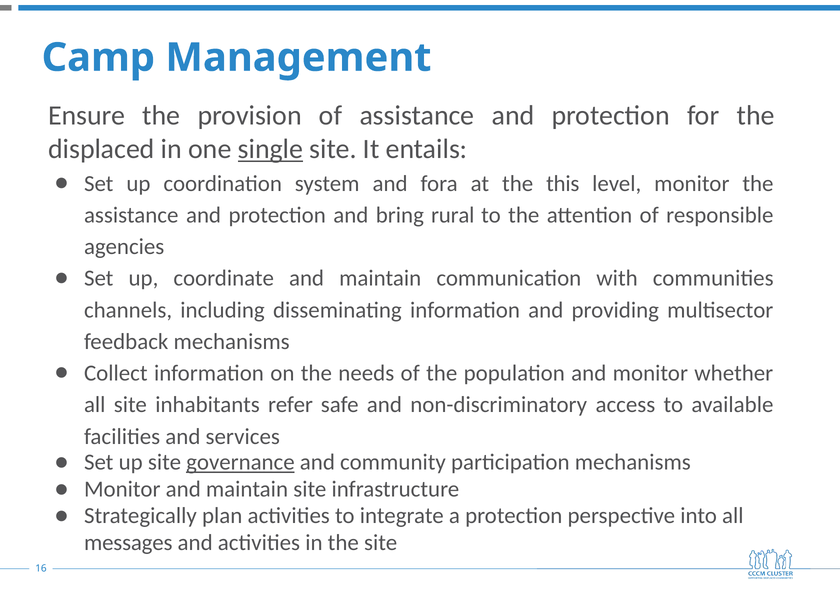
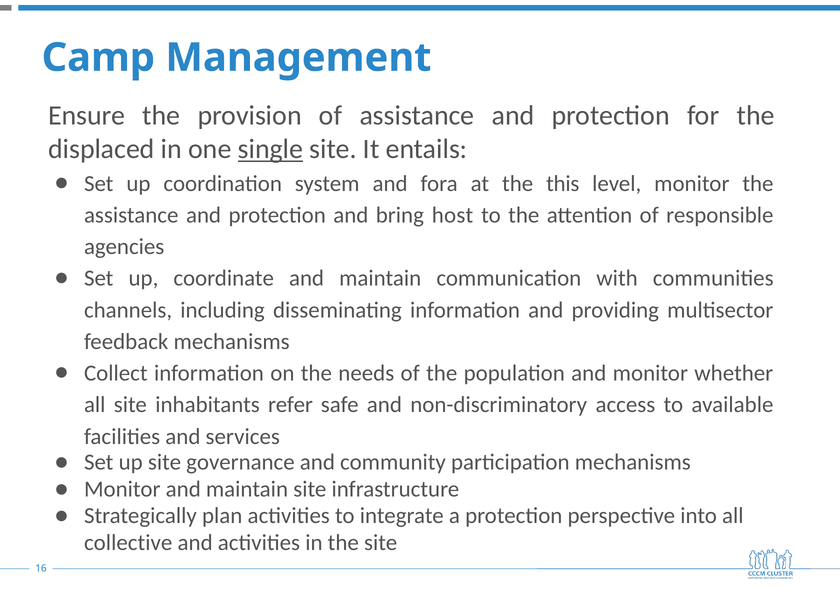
rural: rural -> host
governance underline: present -> none
messages: messages -> collective
